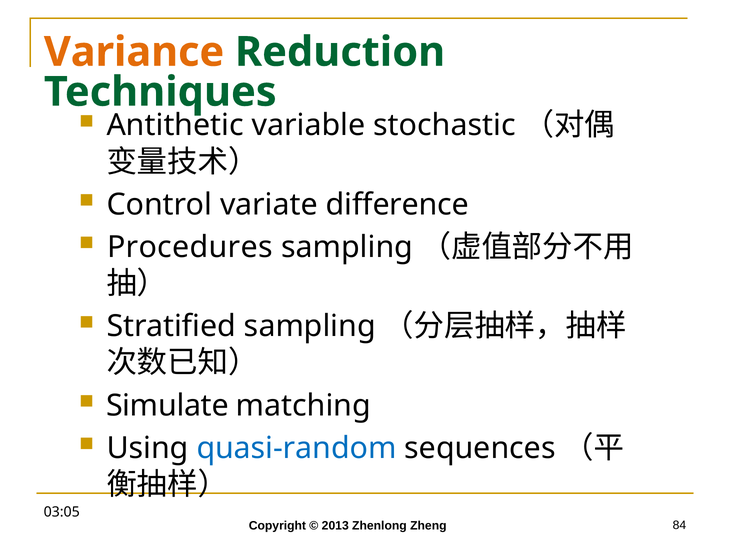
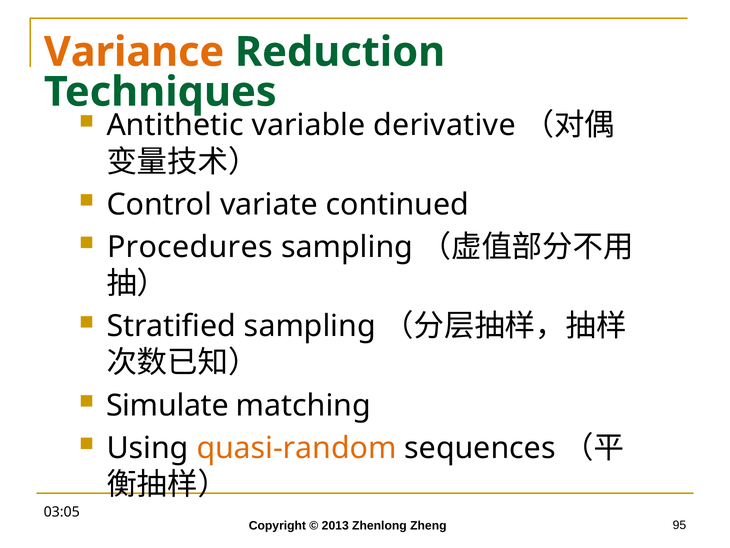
stochastic: stochastic -> derivative
difference: difference -> continued
quasi-random colour: blue -> orange
84: 84 -> 95
